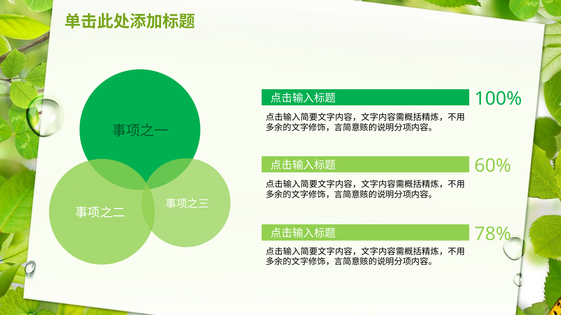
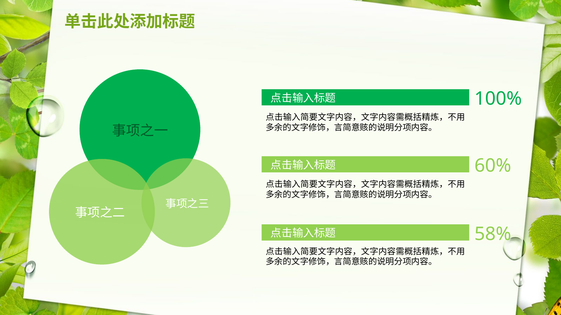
78%: 78% -> 58%
